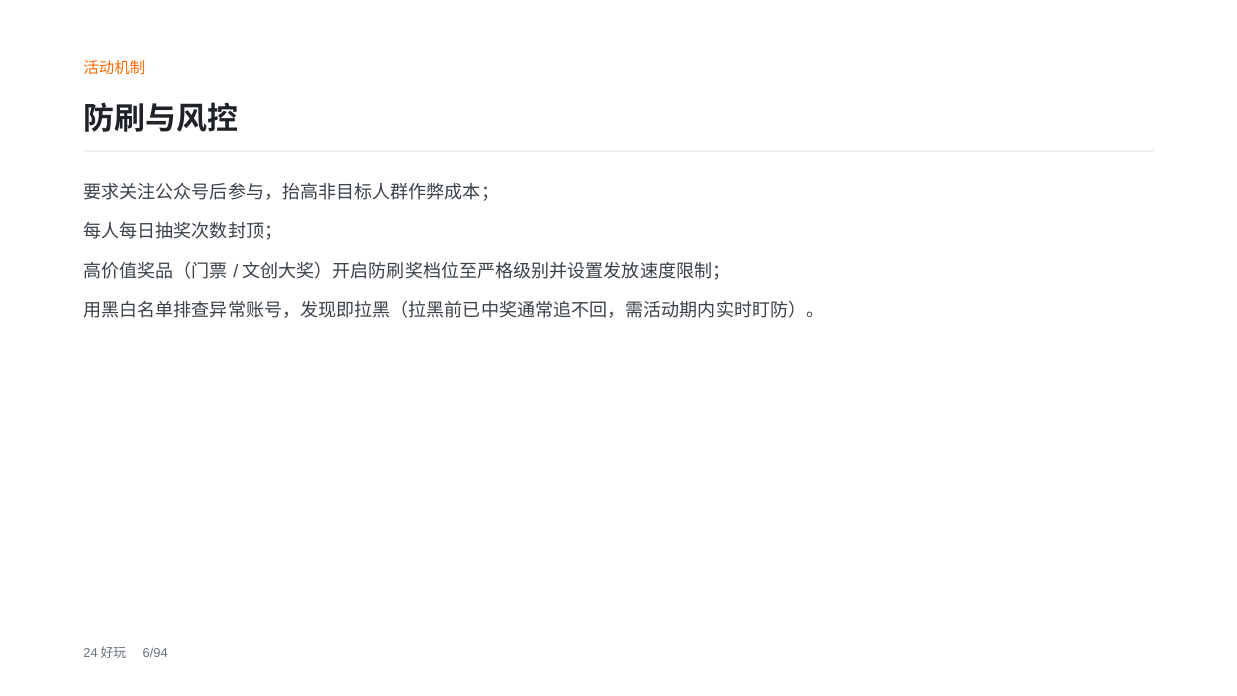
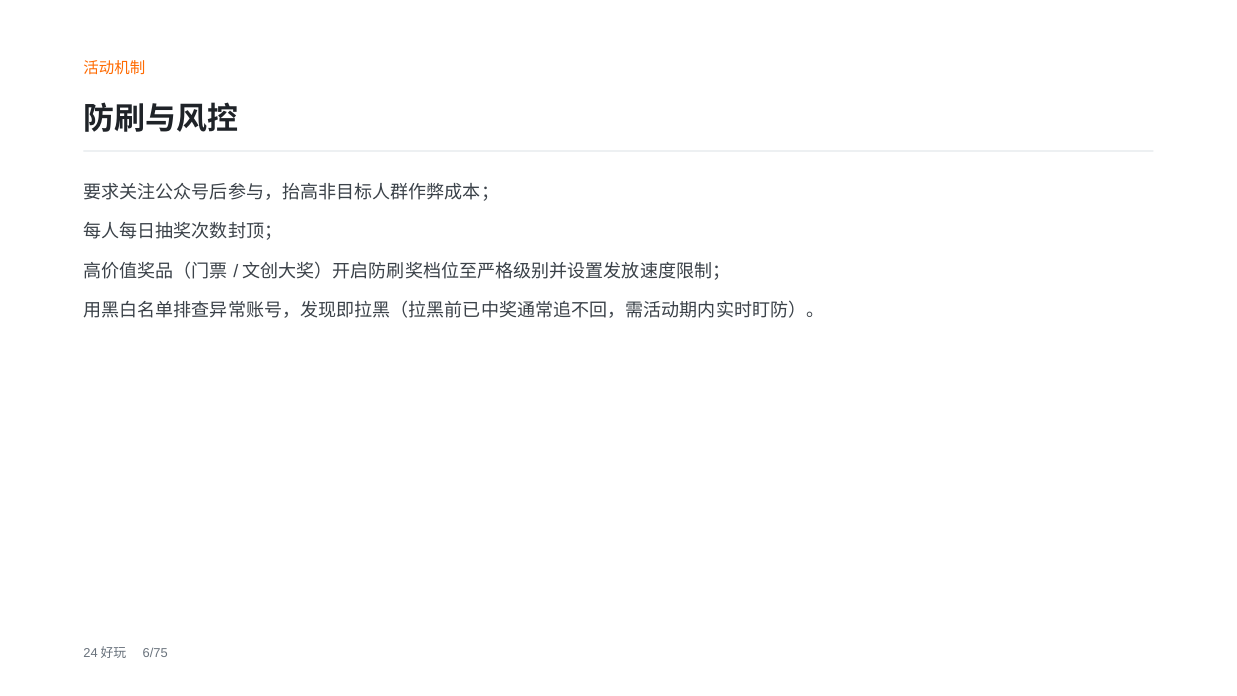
6/94: 6/94 -> 6/75
